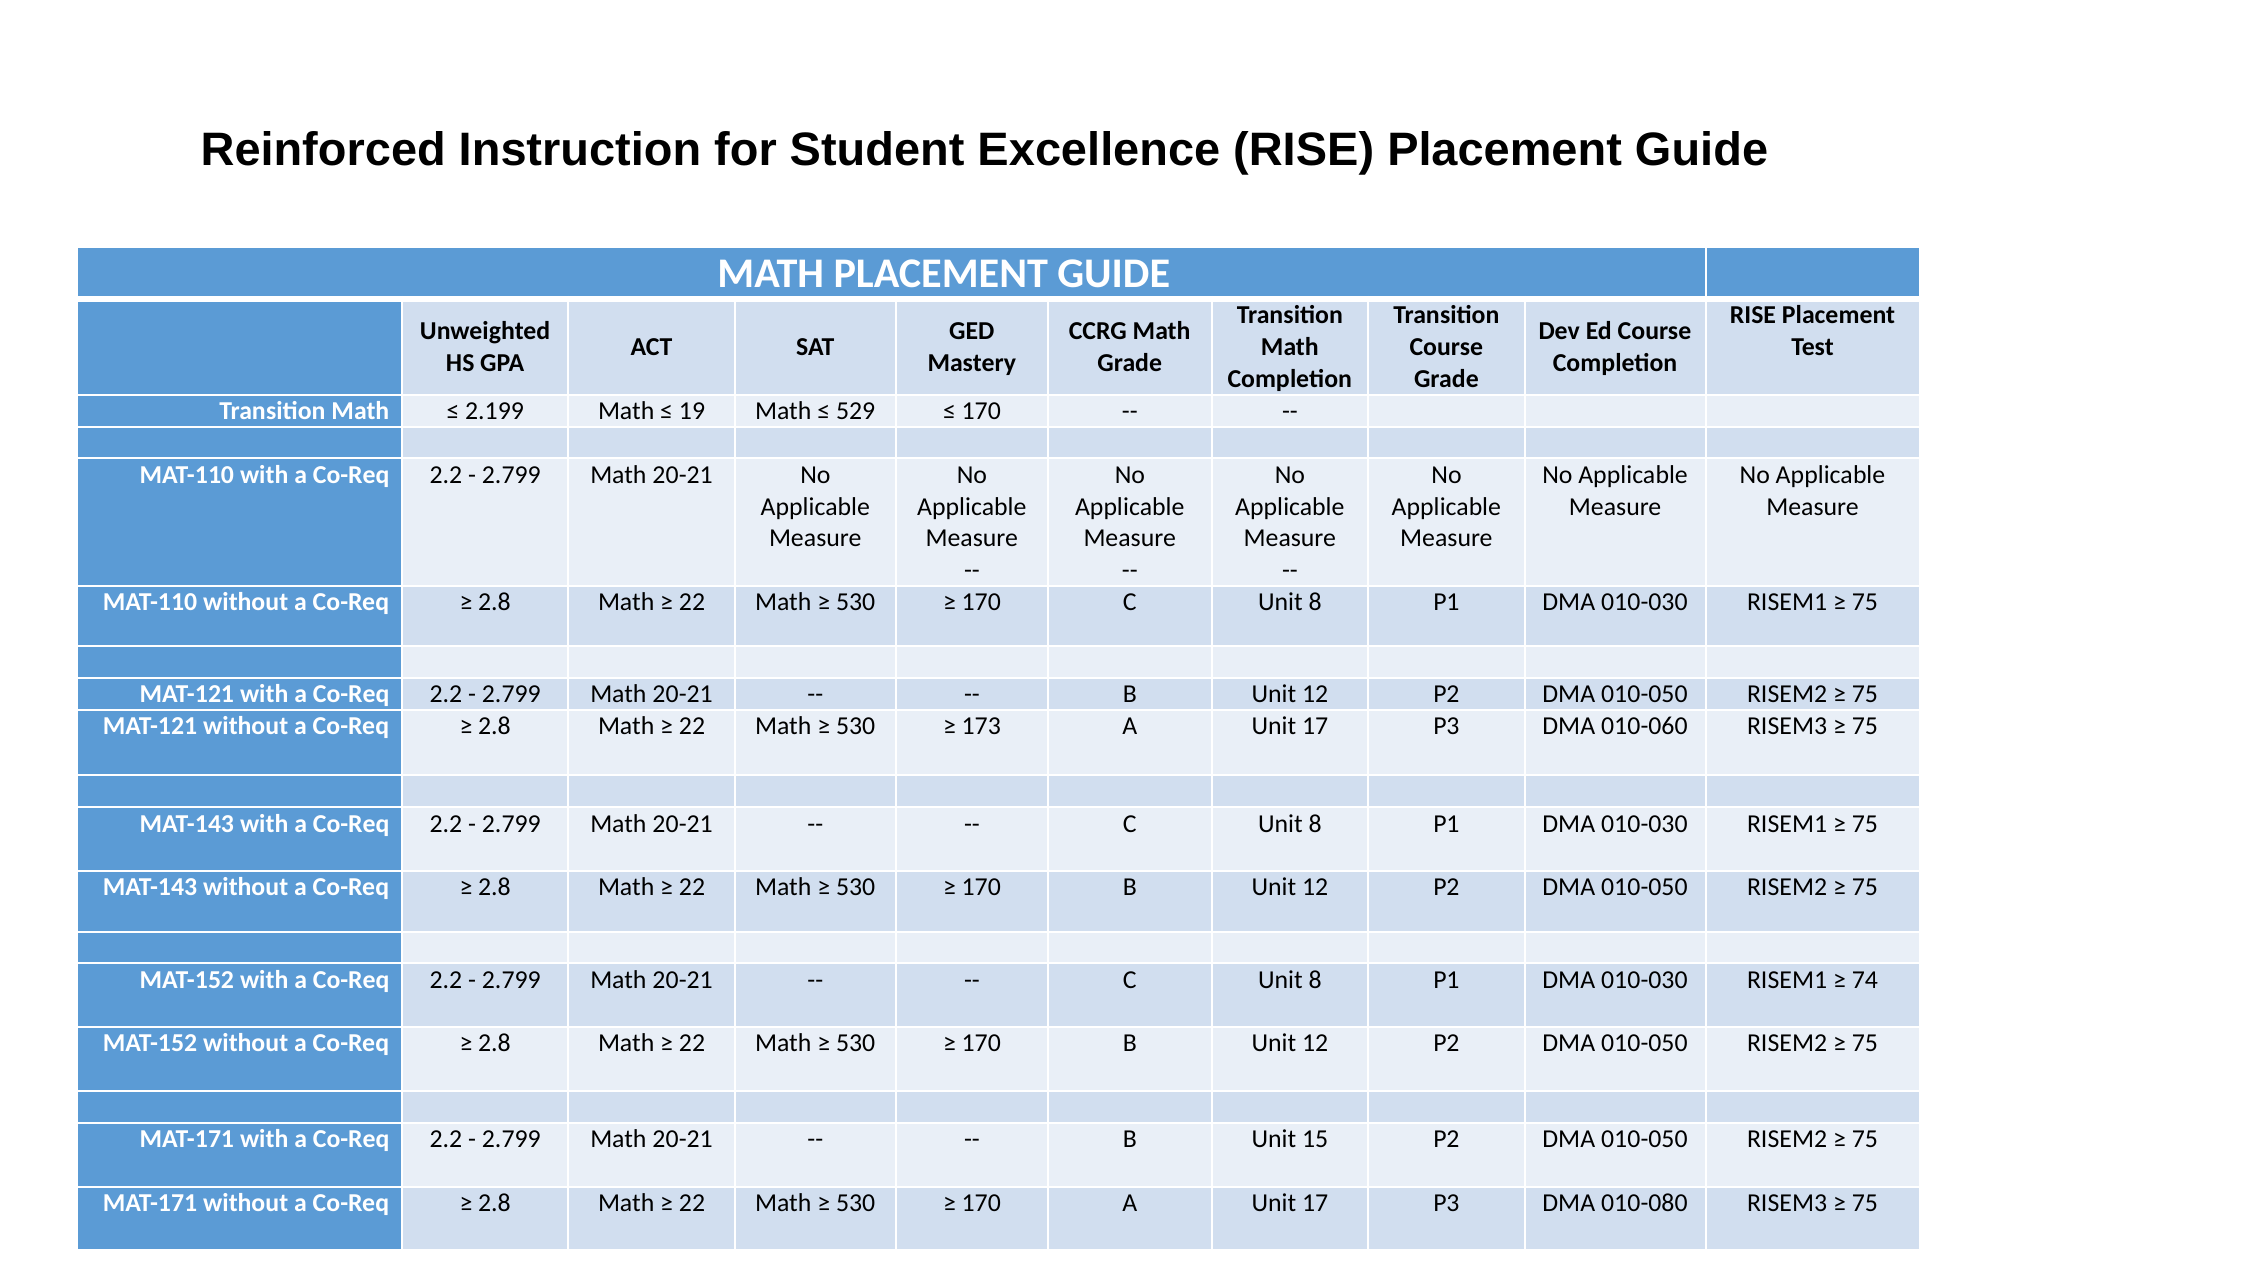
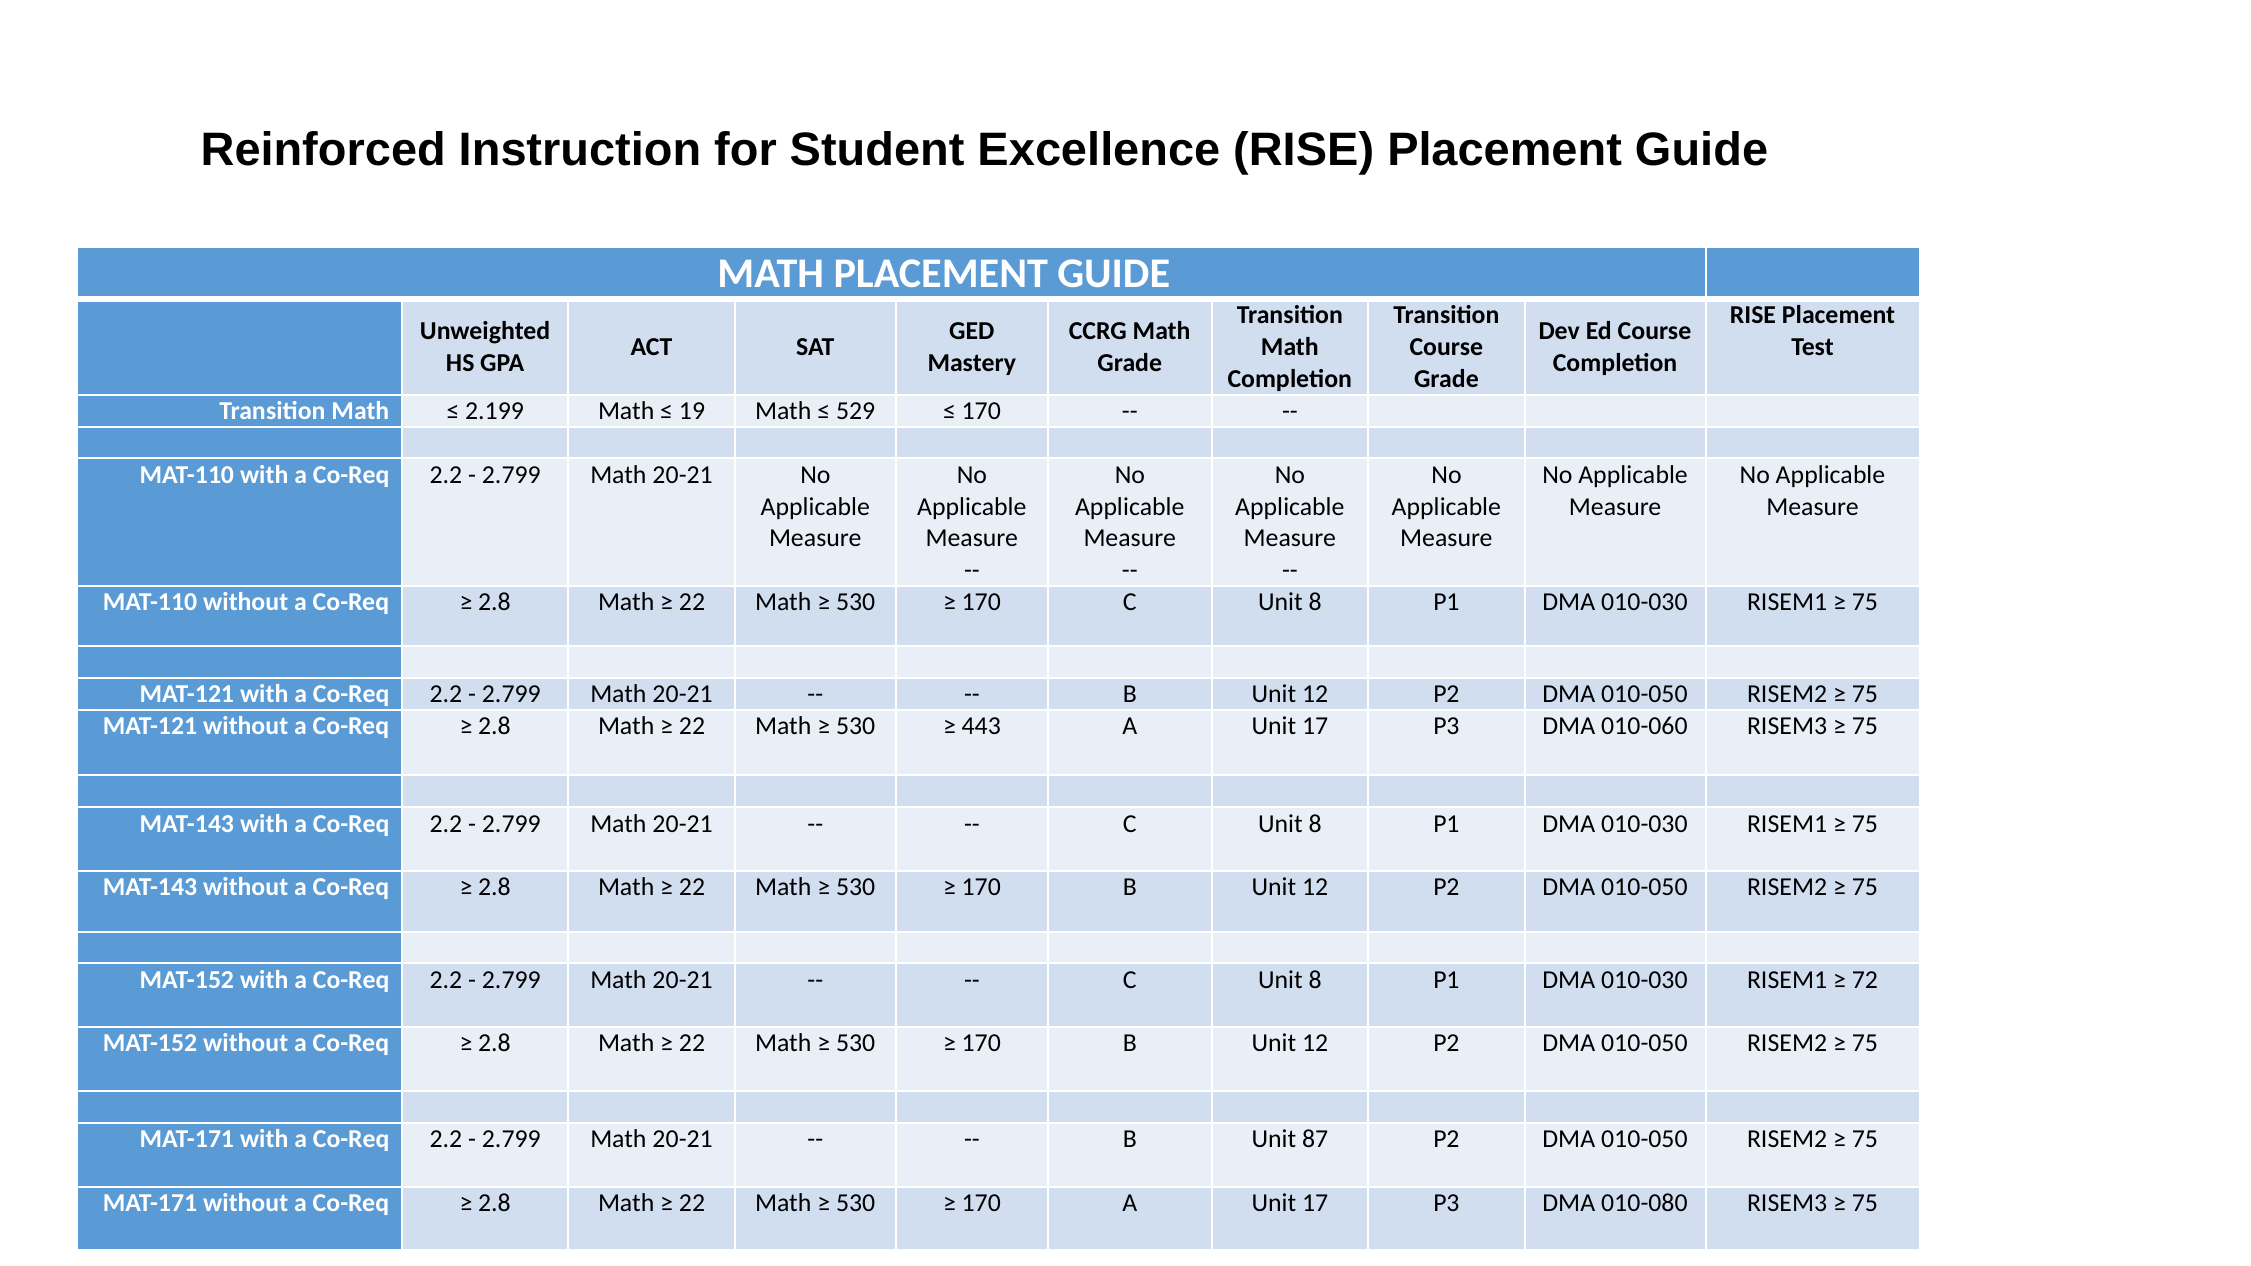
173: 173 -> 443
74: 74 -> 72
Unit 15: 15 -> 87
